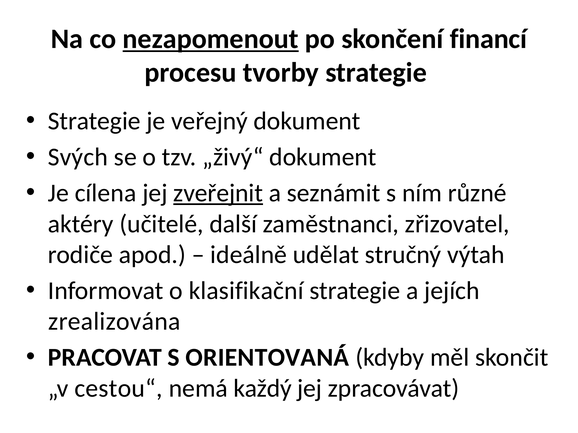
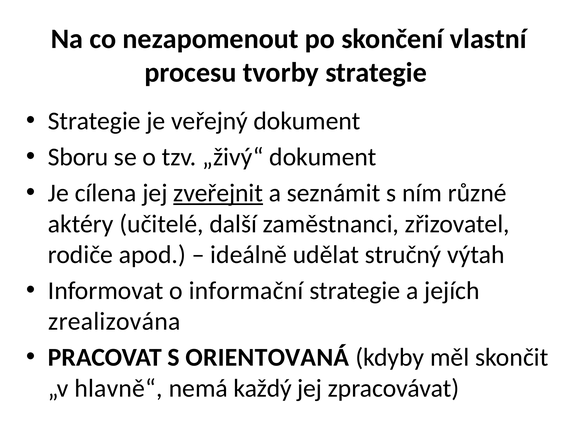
nezapomenout underline: present -> none
financí: financí -> vlastní
Svých: Svých -> Sboru
klasifikační: klasifikační -> informační
cestou“: cestou“ -> hlavně“
